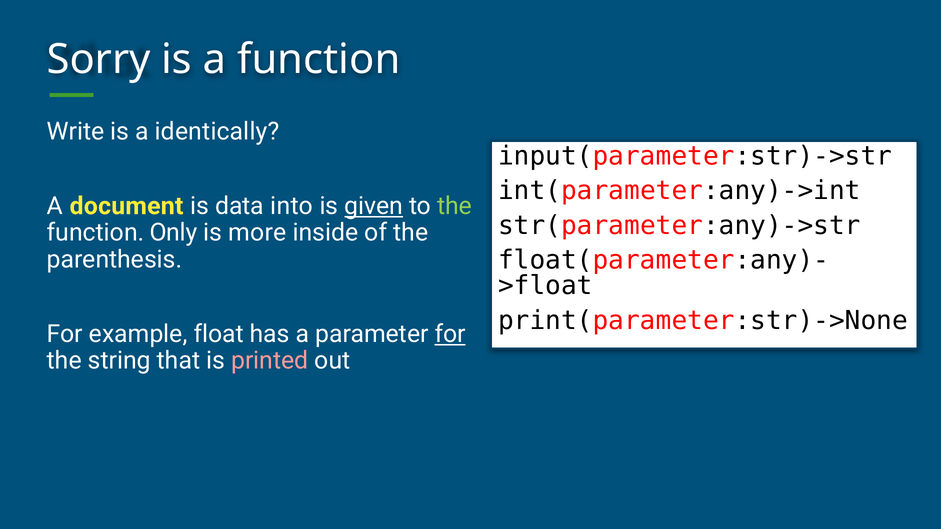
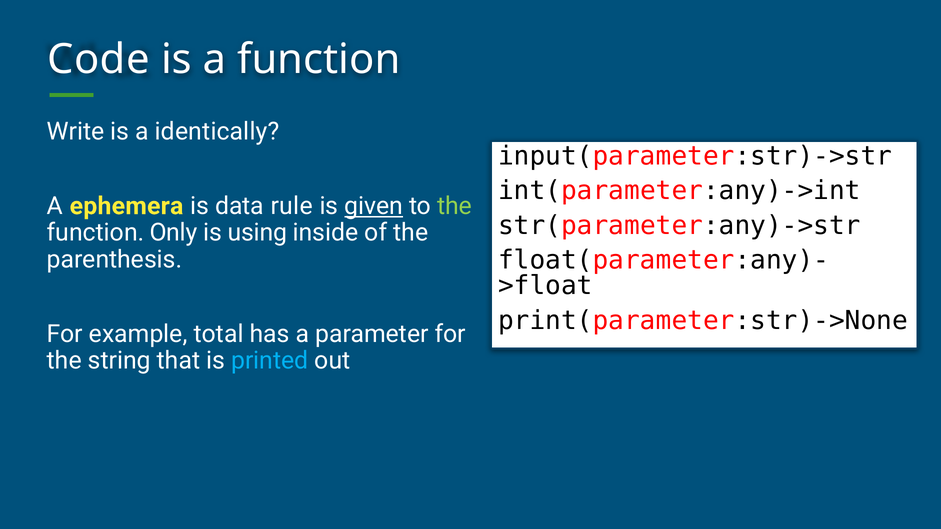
Sorry: Sorry -> Code
document: document -> ephemera
into: into -> rule
more: more -> using
float: float -> total
for at (450, 334) underline: present -> none
printed colour: pink -> light blue
